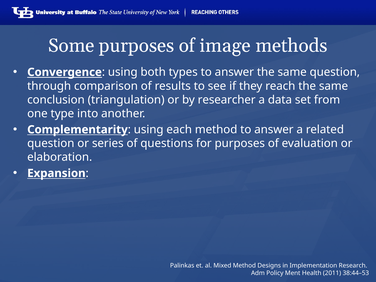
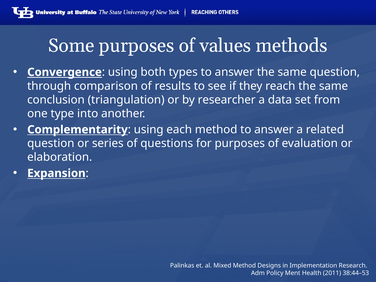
image: image -> values
